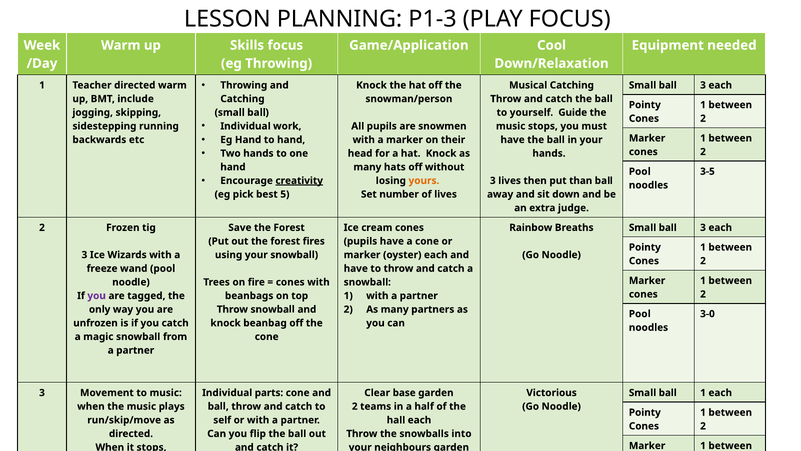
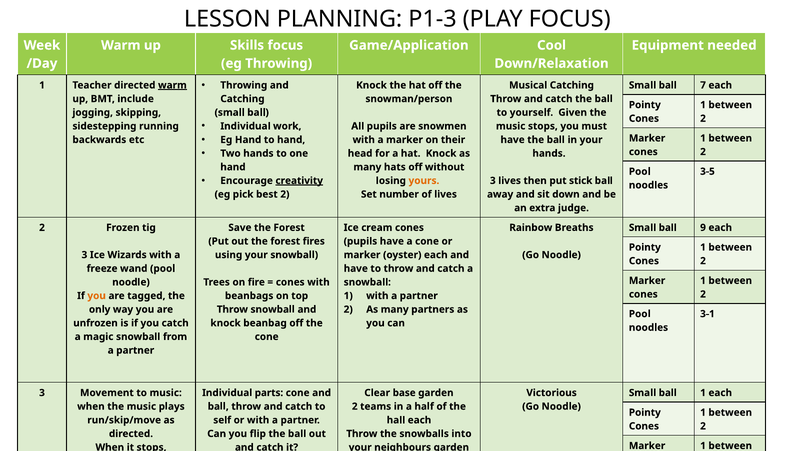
warm at (172, 85) underline: none -> present
3 at (703, 85): 3 -> 7
Guide: Guide -> Given
than: than -> stick
best 5: 5 -> 2
3 at (703, 227): 3 -> 9
you at (97, 295) colour: purple -> orange
3-0: 3-0 -> 3-1
